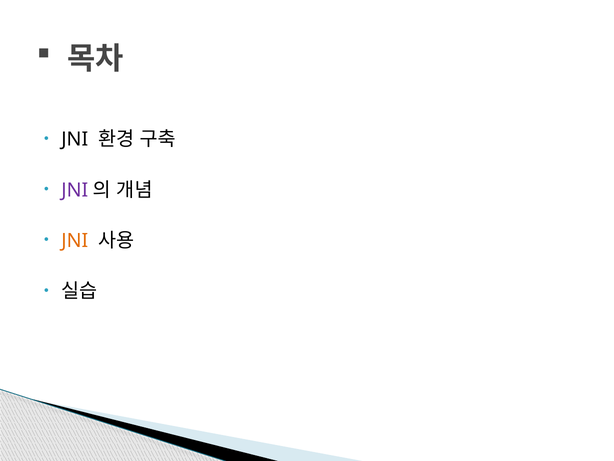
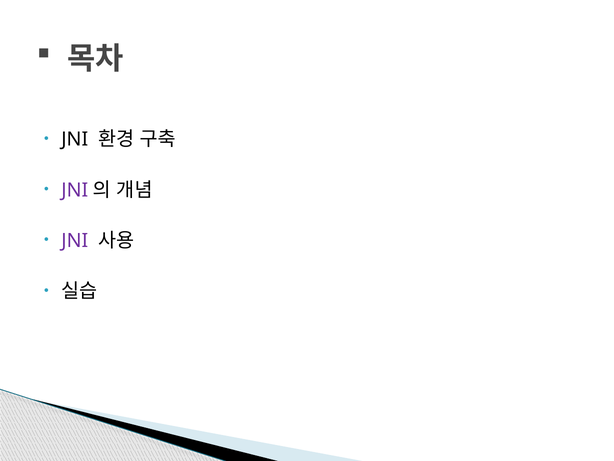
JNI at (75, 240) colour: orange -> purple
